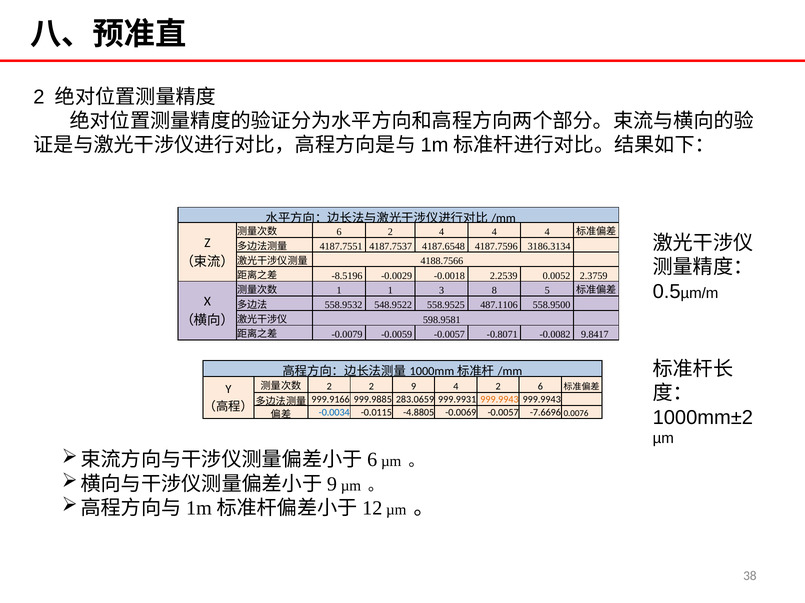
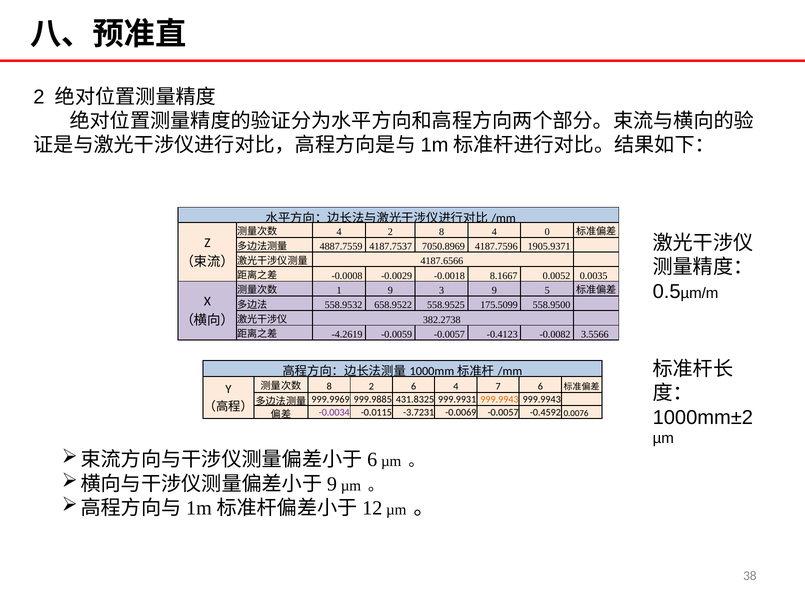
6 at (339, 232): 6 -> 4
2 4: 4 -> 8
4 at (547, 232): 4 -> 0
4187.7551: 4187.7551 -> 4887.7559
4187.6548: 4187.6548 -> 7050.8969
3186.3134: 3186.3134 -> 1905.9371
4188.7566: 4188.7566 -> 4187.6566
-8.5196: -8.5196 -> -0.0008
2.2539: 2.2539 -> 8.1667
2.3759: 2.3759 -> 0.0035
1 1: 1 -> 9
3 8: 8 -> 9
548.9522: 548.9522 -> 658.9522
487.1106: 487.1106 -> 175.5099
598.9581: 598.9581 -> 382.2738
-0.0079: -0.0079 -> -4.2619
-0.8071: -0.8071 -> -0.4123
9.8417: 9.8417 -> 3.5566
2 at (329, 387): 2 -> 8
2 9: 9 -> 6
4 2: 2 -> 7
999.9166: 999.9166 -> 999.9969
283.0659: 283.0659 -> 431.8325
-0.0034 colour: blue -> purple
-4.8805: -4.8805 -> -3.7231
-7.6696: -7.6696 -> -0.4592
